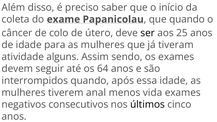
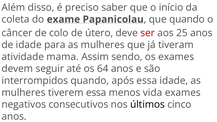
ser colour: black -> red
alguns: alguns -> mama
tiverem anal: anal -> essa
